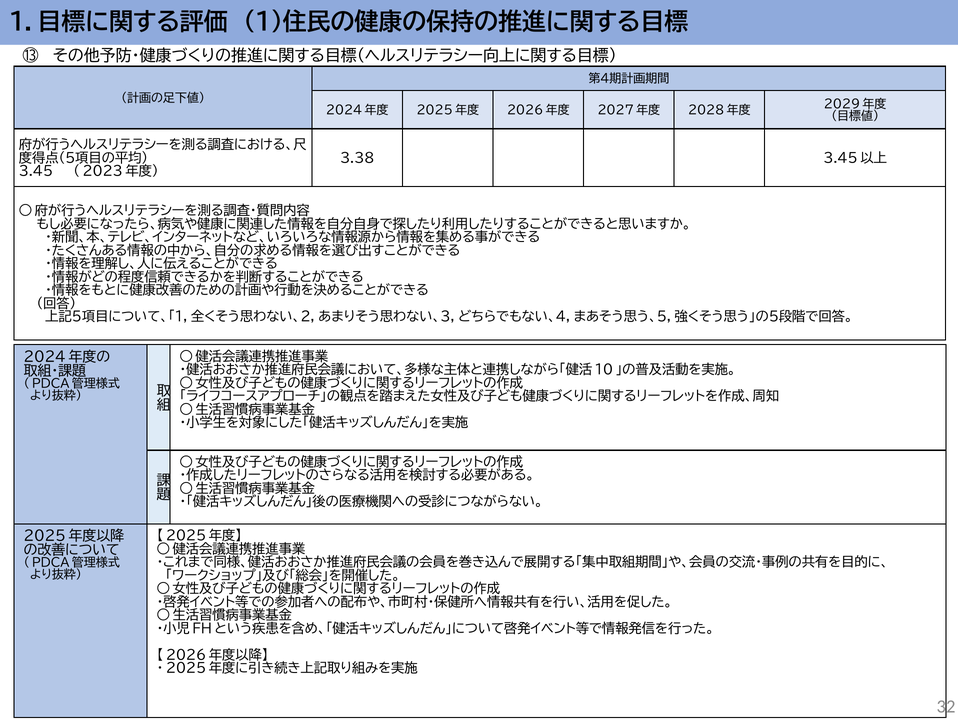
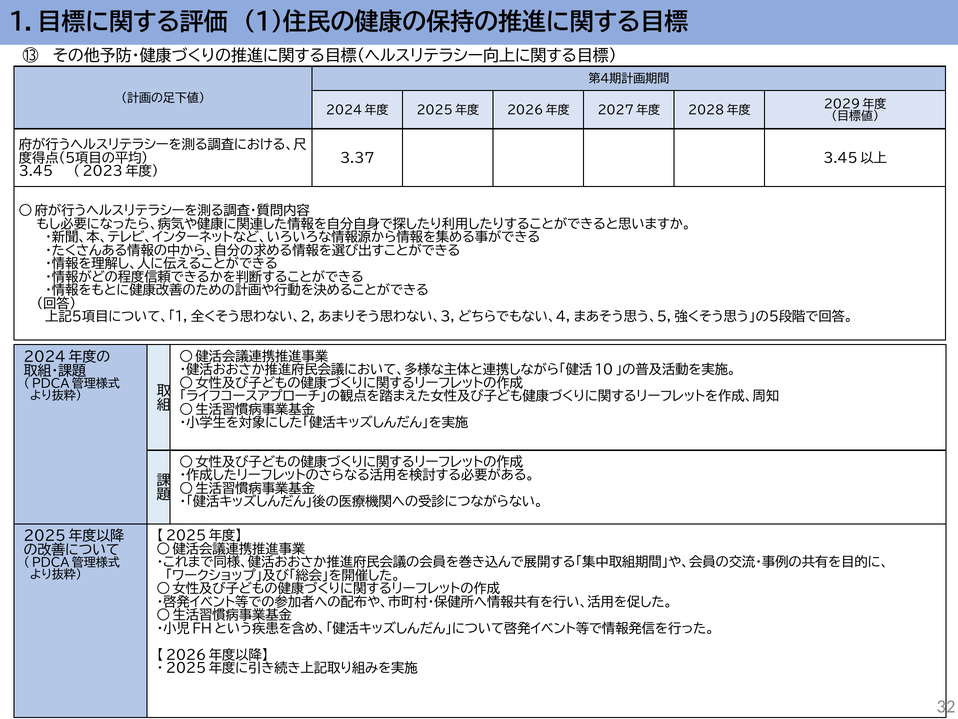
3.38: 3.38 -> 3.37
